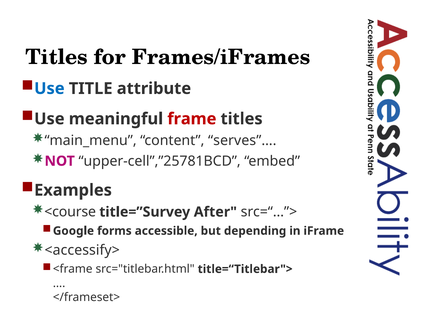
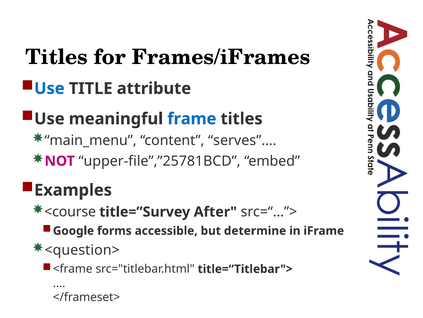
frame colour: red -> blue
upper-cell”,”25781BCD: upper-cell”,”25781BCD -> upper-file”,”25781BCD
depending: depending -> determine
<accessify>: <accessify> -> <question>
